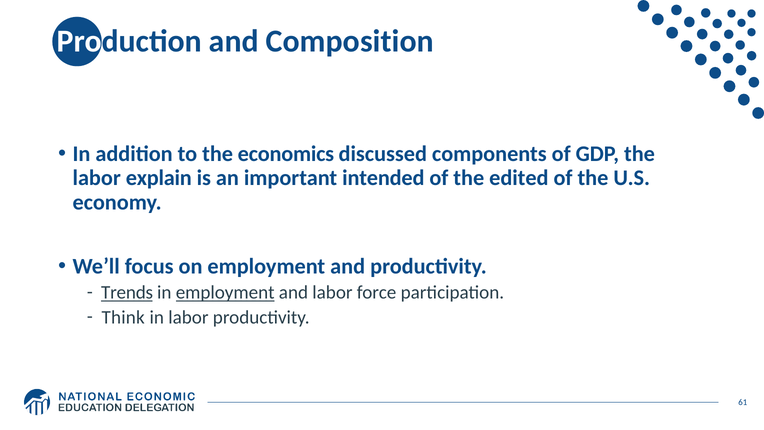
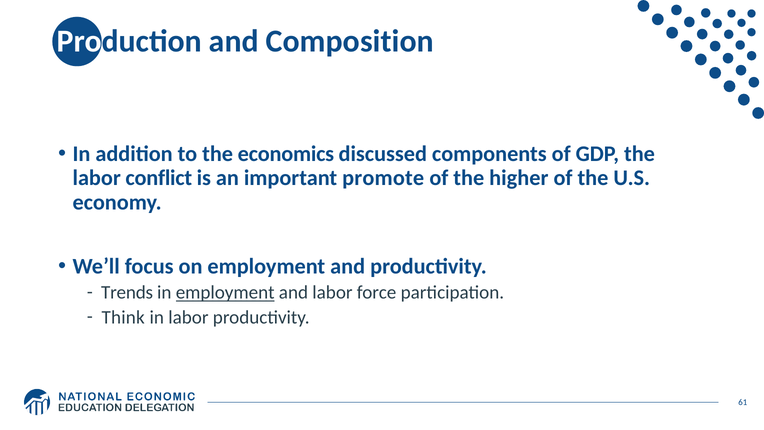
explain: explain -> conflict
intended: intended -> promote
edited: edited -> higher
Trends underline: present -> none
